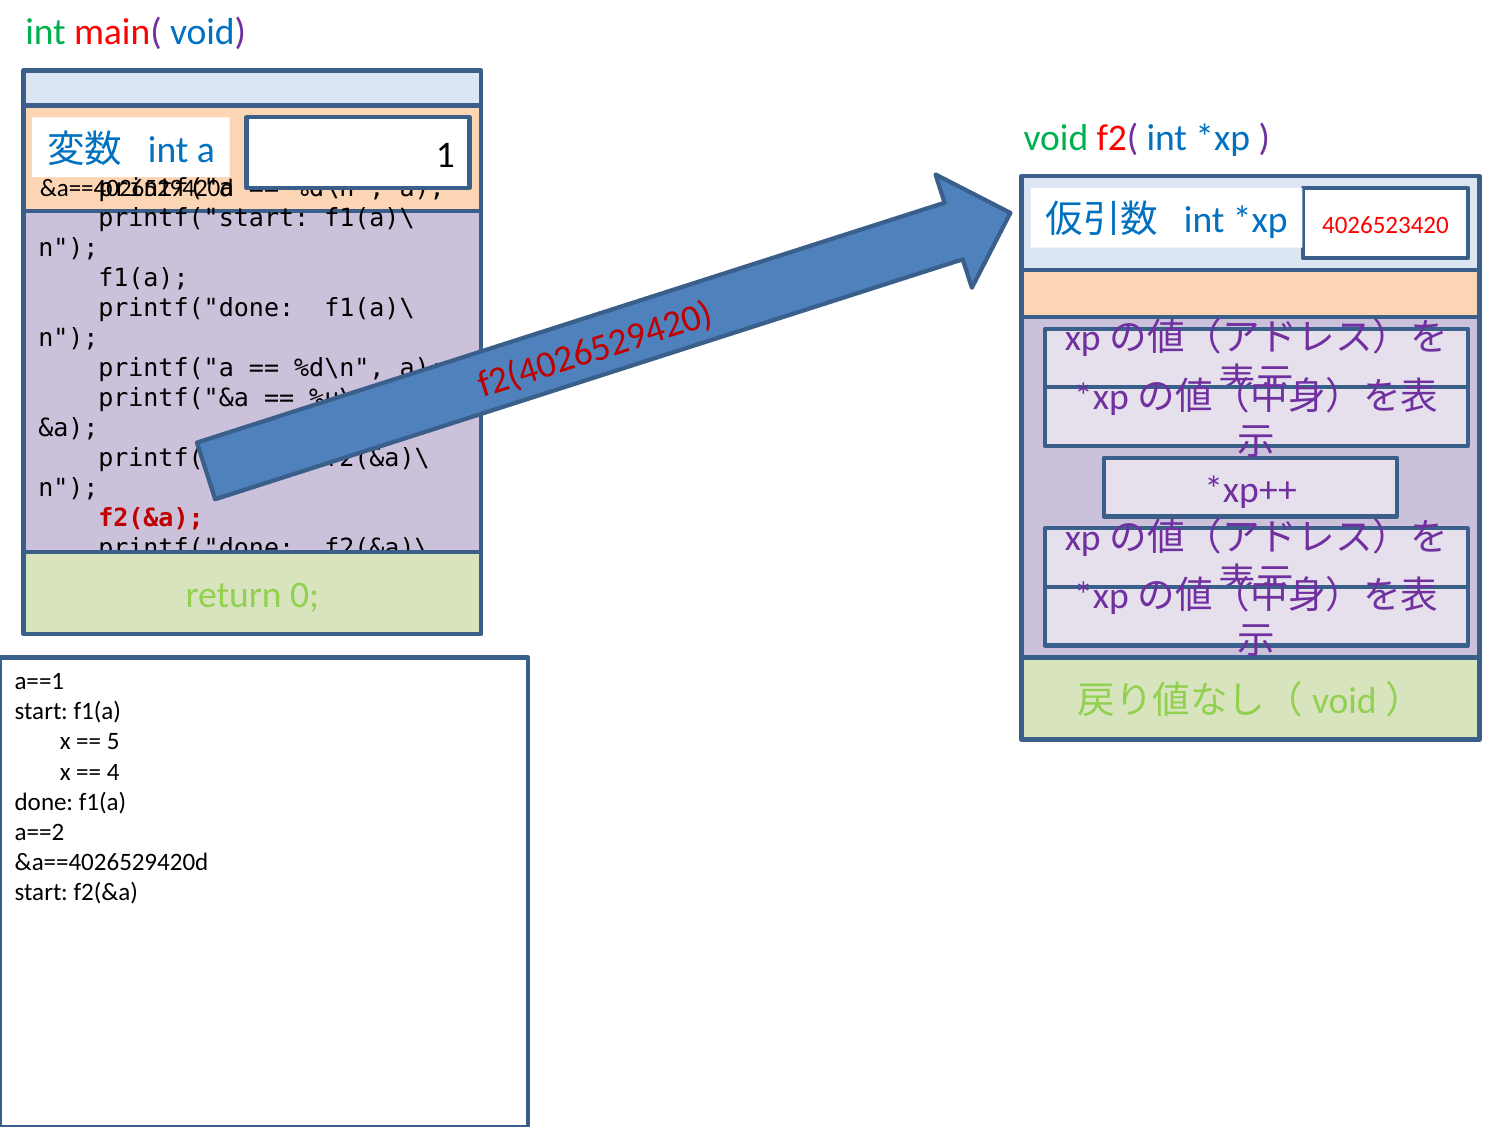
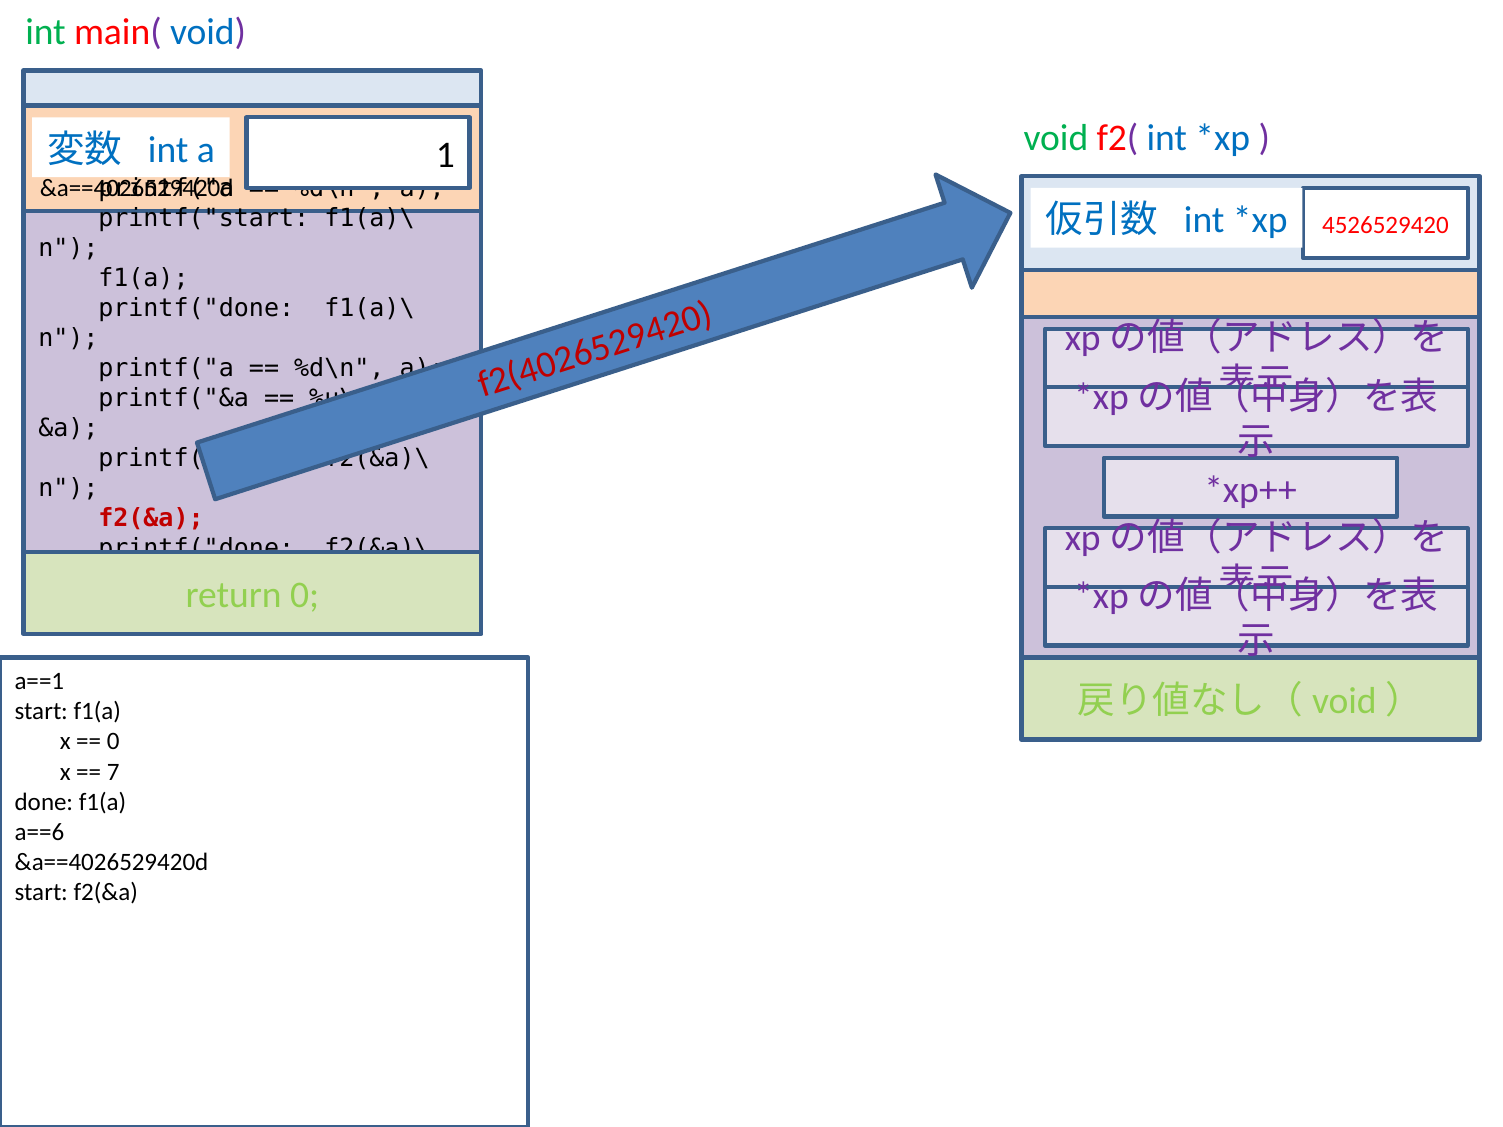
4026523420: 4026523420 -> 4526529420
5 at (113, 742): 5 -> 0
4 at (113, 772): 4 -> 7
a==2: a==2 -> a==6
